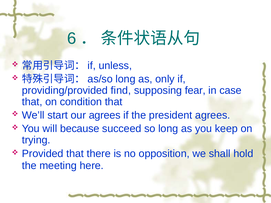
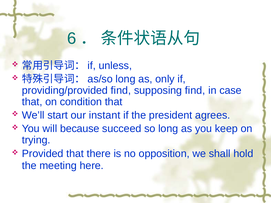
supposing fear: fear -> find
our agrees: agrees -> instant
